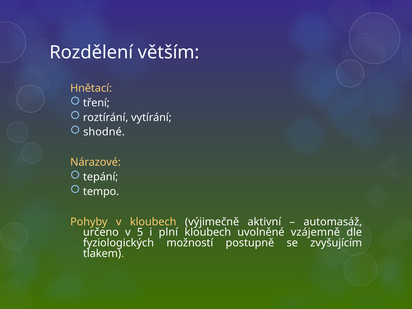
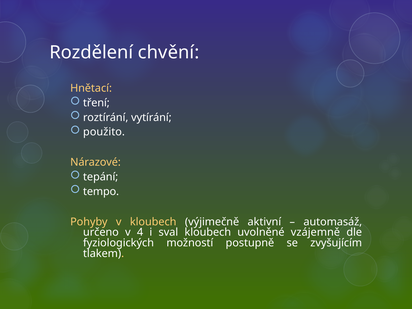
větším: větším -> chvění
shodné: shodné -> použito
5: 5 -> 4
plní: plní -> sval
